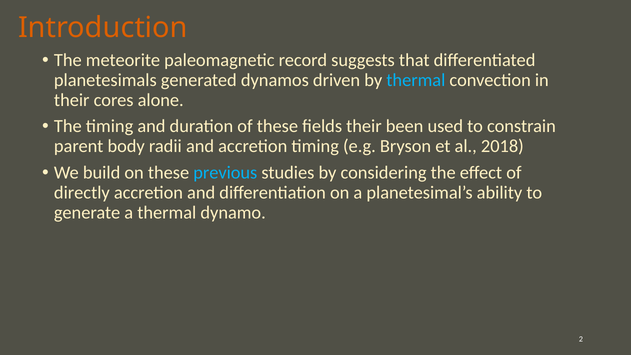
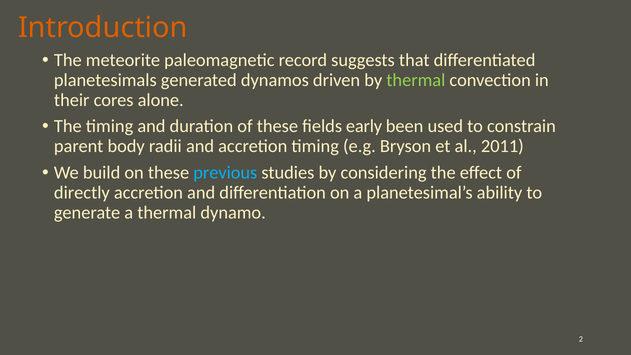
thermal at (416, 80) colour: light blue -> light green
fields their: their -> early
2018: 2018 -> 2011
